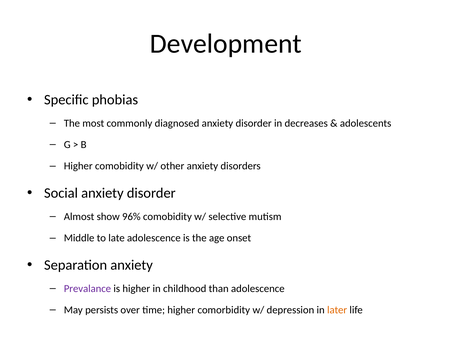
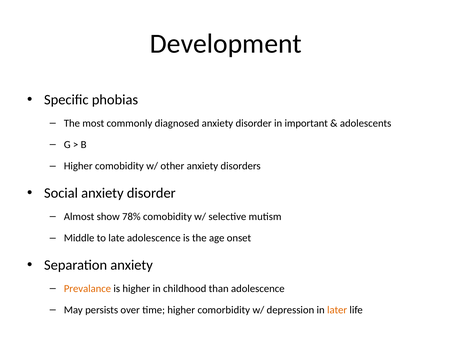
decreases: decreases -> important
96%: 96% -> 78%
Prevalance colour: purple -> orange
